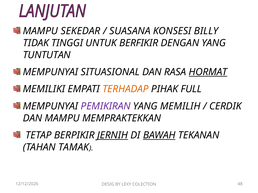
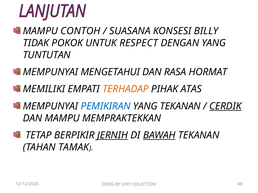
SEKEDAR: SEKEDAR -> CONTOH
TINGGI: TINGGI -> POKOK
BERFIKIR: BERFIKIR -> RESPECT
SITUASIONAL: SITUASIONAL -> MENGETAHUI
HORMAT underline: present -> none
FULL: FULL -> ATAS
PEMIKIRAN colour: purple -> blue
YANG MEMILIH: MEMILIH -> TEKANAN
CERDIK underline: none -> present
